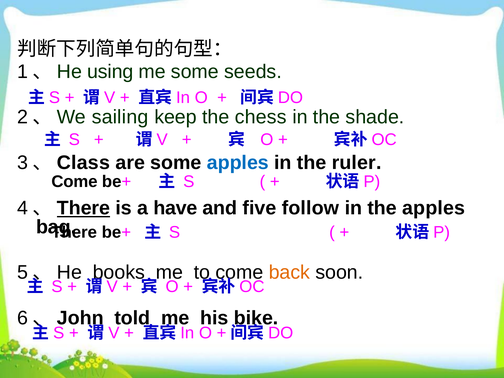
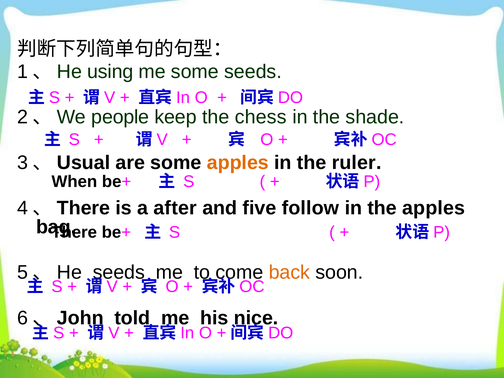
sailing: sailing -> people
Class: Class -> Usual
apples at (238, 163) colour: blue -> orange
Come at (74, 182): Come -> When
There at (84, 208) underline: present -> none
have: have -> after
books at (119, 272): books -> seeds
bike: bike -> nice
